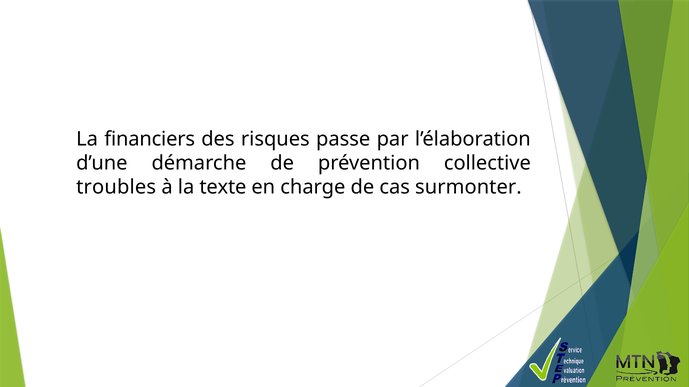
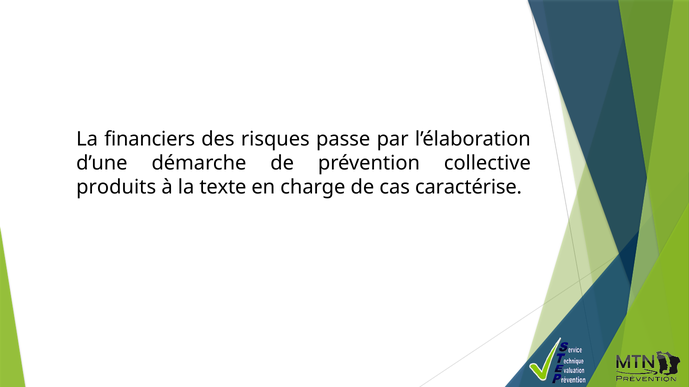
troubles: troubles -> produits
surmonter: surmonter -> caractérise
